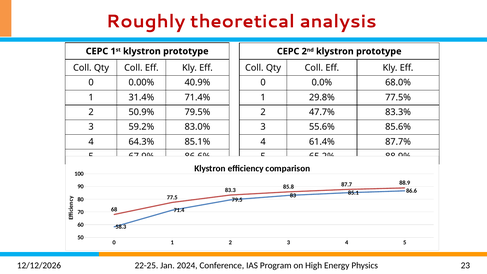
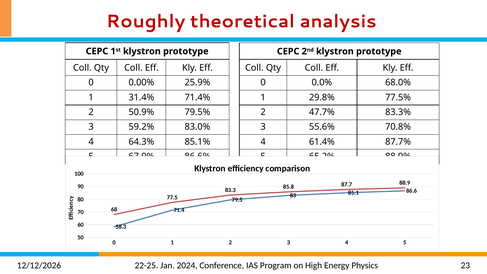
40.9%: 40.9% -> 25.9%
85.6%: 85.6% -> 70.8%
